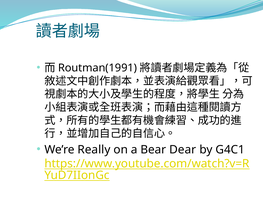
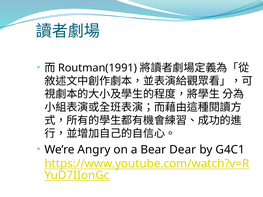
Really: Really -> Angry
